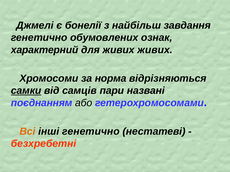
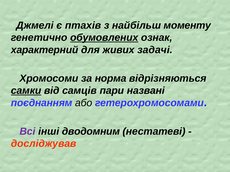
бонелії: бонелії -> птахів
завдання: завдання -> моменту
обумовлених underline: none -> present
живих живих: живих -> задачі
Всі colour: orange -> purple
інші генетично: генетично -> дводомним
безхребетні: безхребетні -> досліджував
